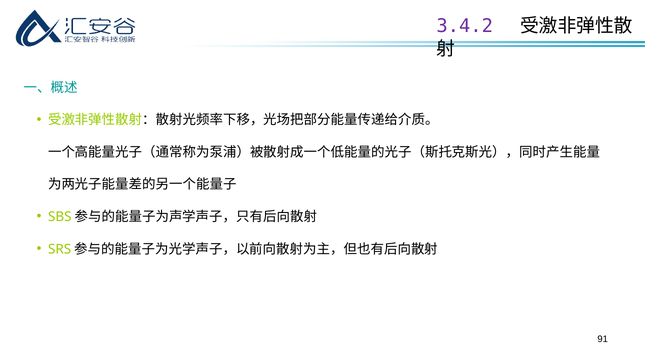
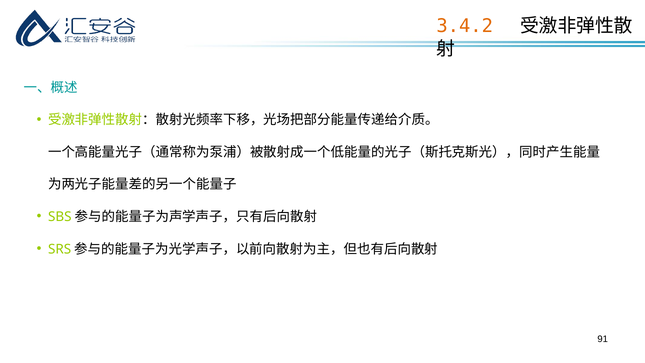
3.4.2 colour: purple -> orange
